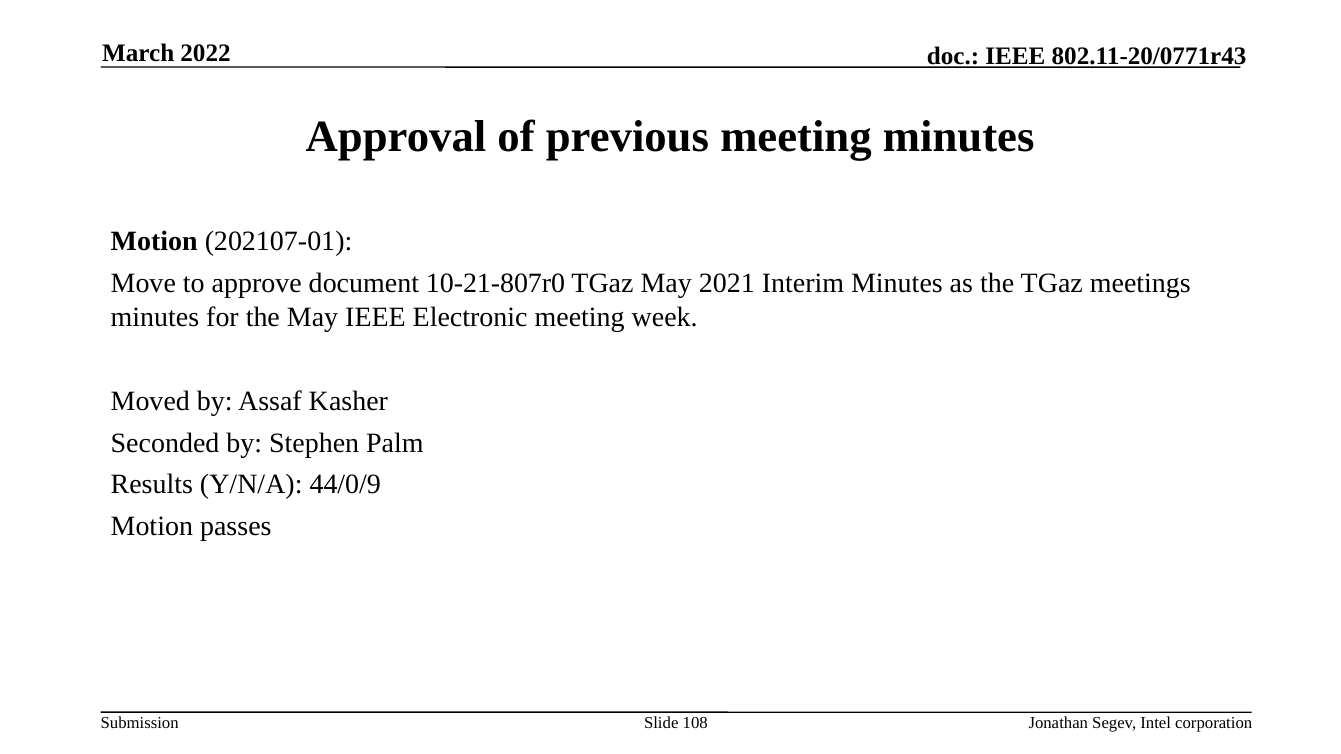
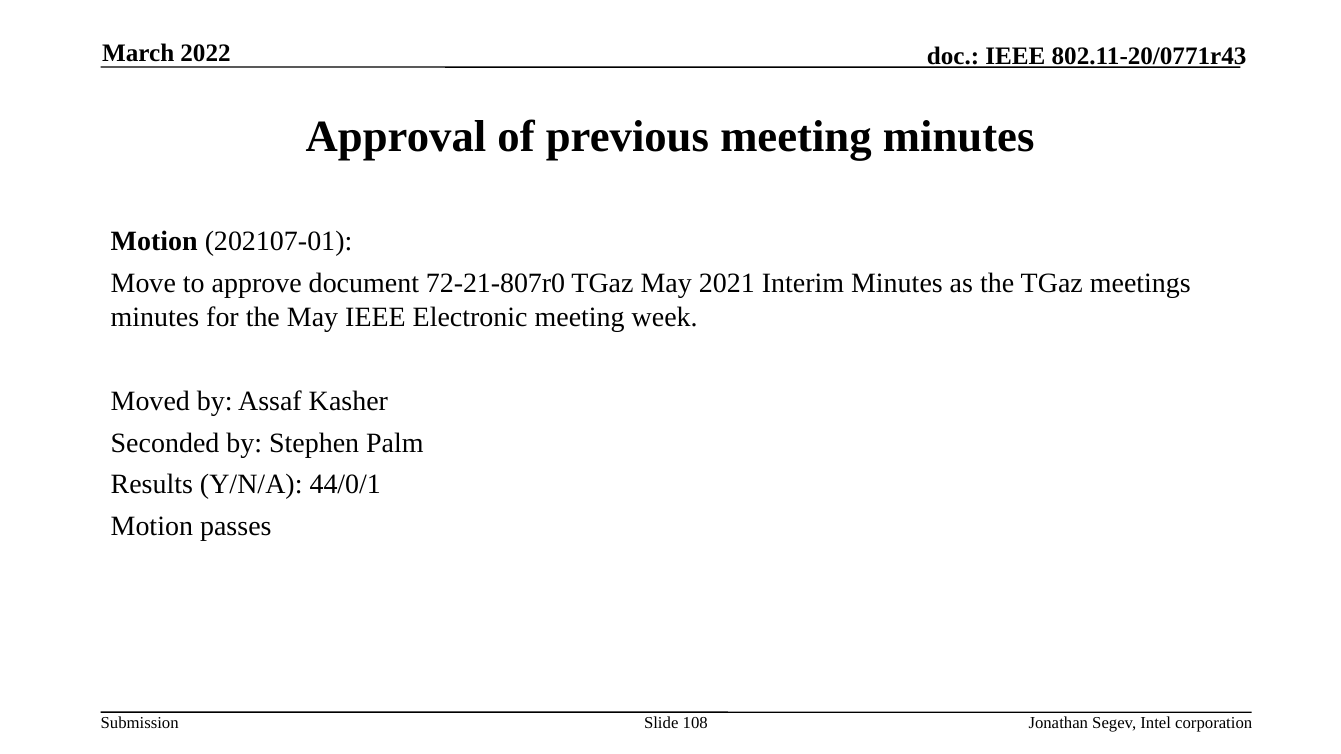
10-21-807r0: 10-21-807r0 -> 72-21-807r0
44/0/9: 44/0/9 -> 44/0/1
